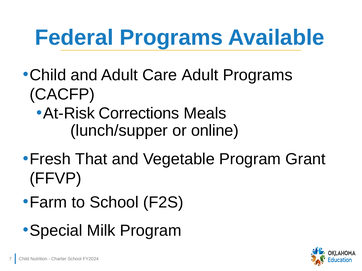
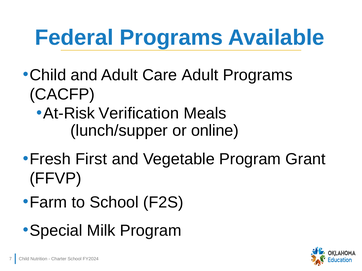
Corrections: Corrections -> Verification
That: That -> First
